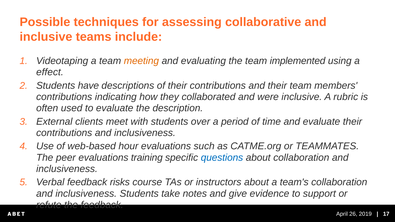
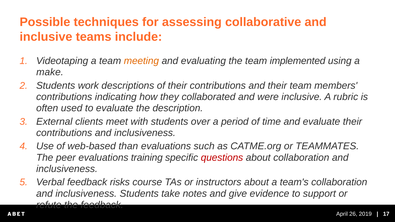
effect: effect -> make
have: have -> work
hour: hour -> than
questions colour: blue -> red
